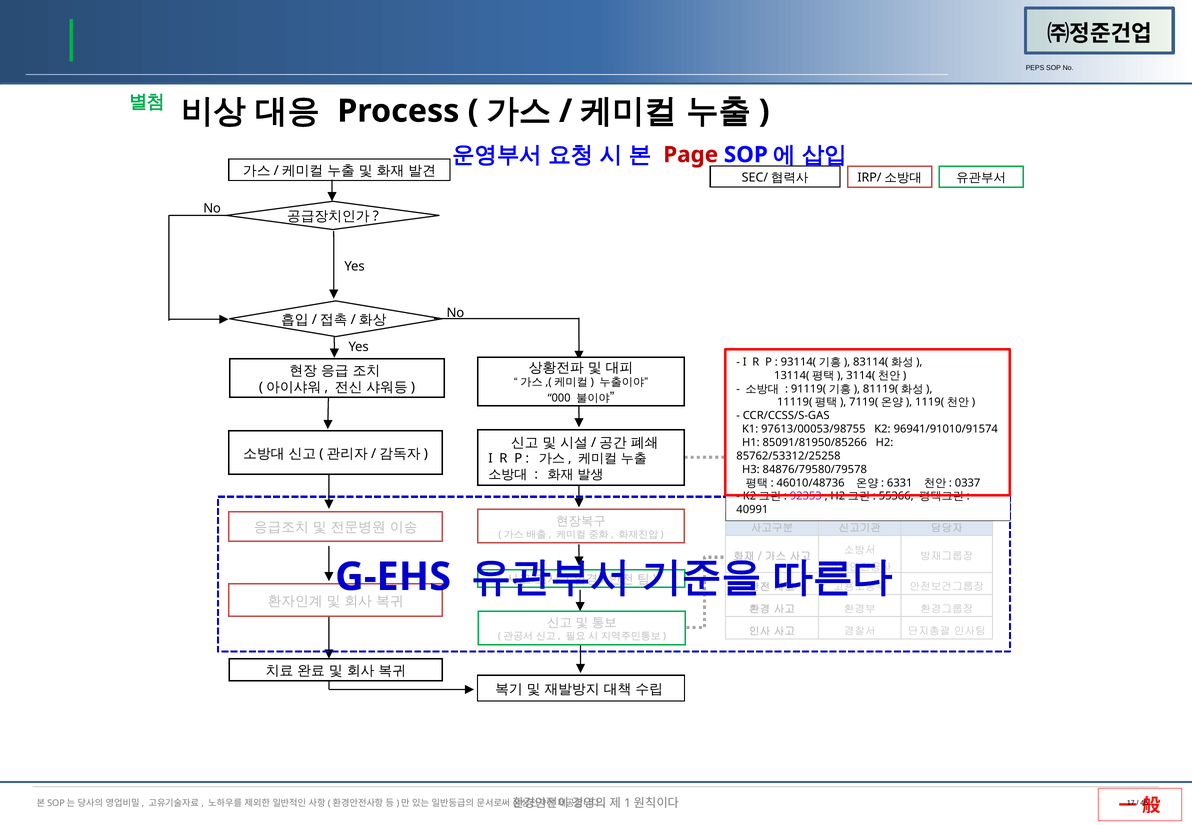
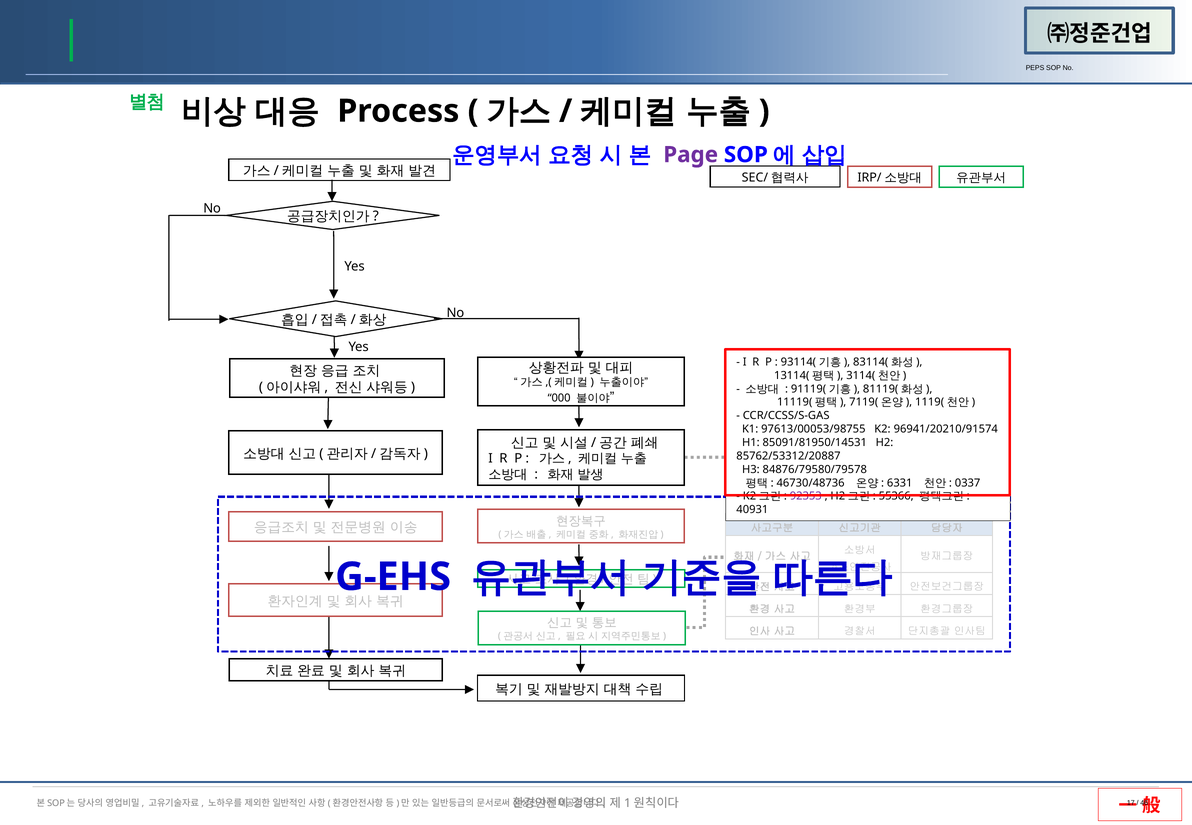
Page colour: red -> purple
96941/91010/91574: 96941/91010/91574 -> 96941/20210/91574
85091/81950/85266: 85091/81950/85266 -> 85091/81950/14531
85762/53312/25258: 85762/53312/25258 -> 85762/53312/20887
46010/48736: 46010/48736 -> 46730/48736
40991: 40991 -> 40931
